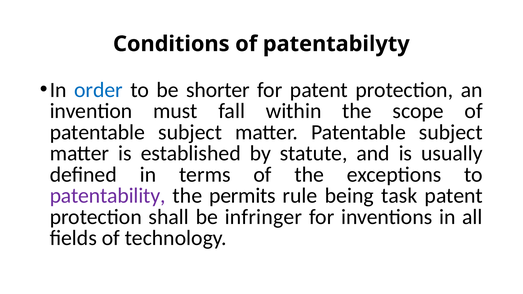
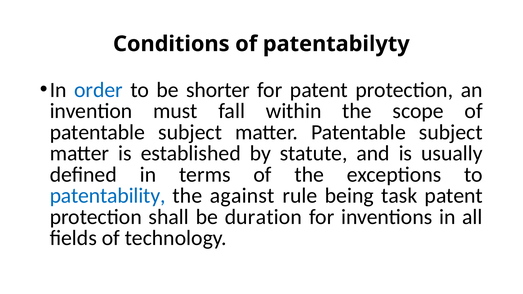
patentability colour: purple -> blue
permits: permits -> against
infringer: infringer -> duration
